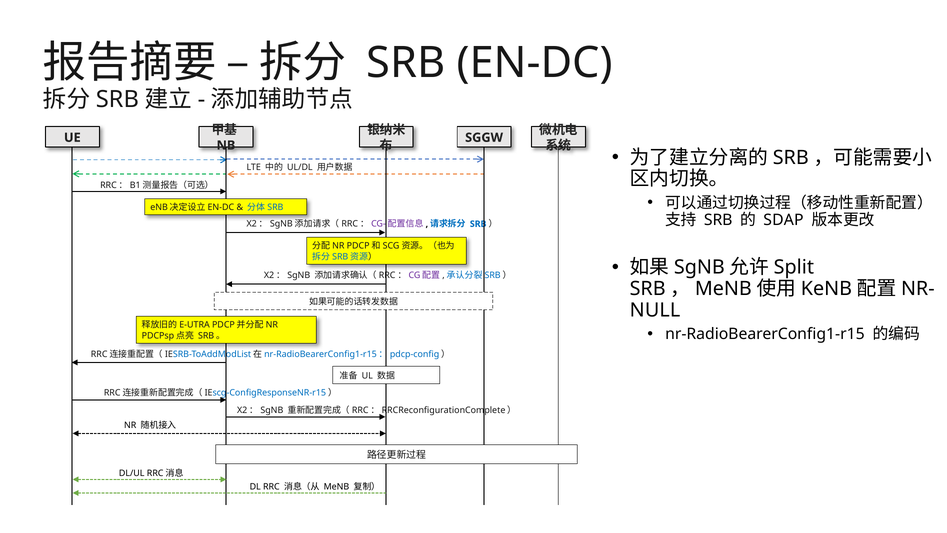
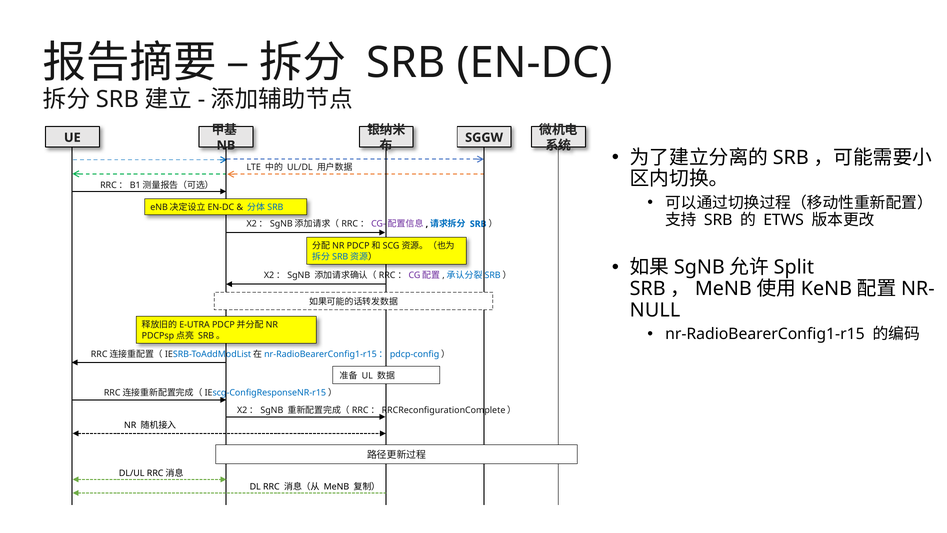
SDAP: SDAP -> ETWS
